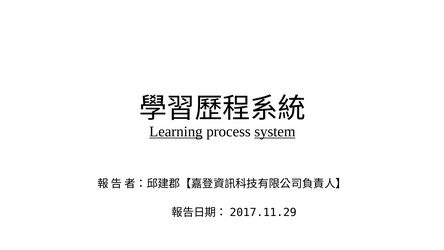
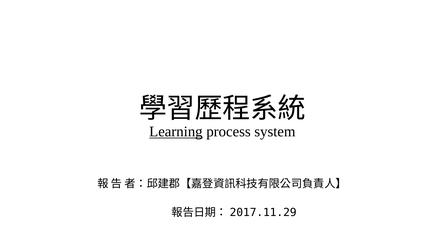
system underline: present -> none
